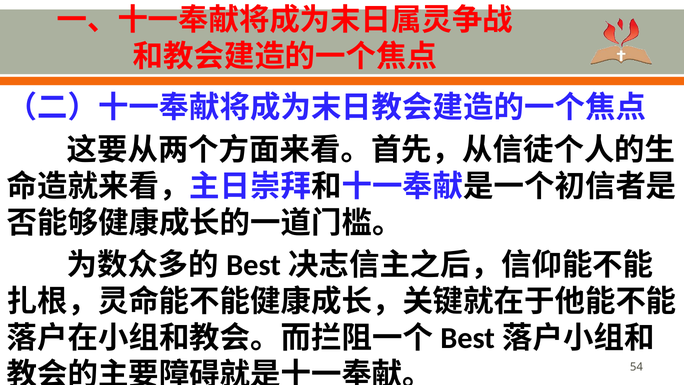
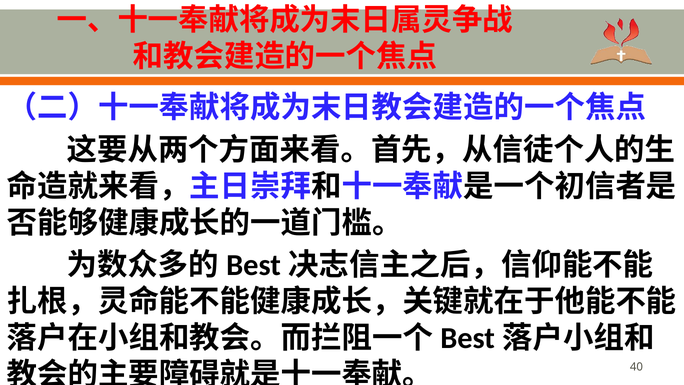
54: 54 -> 40
